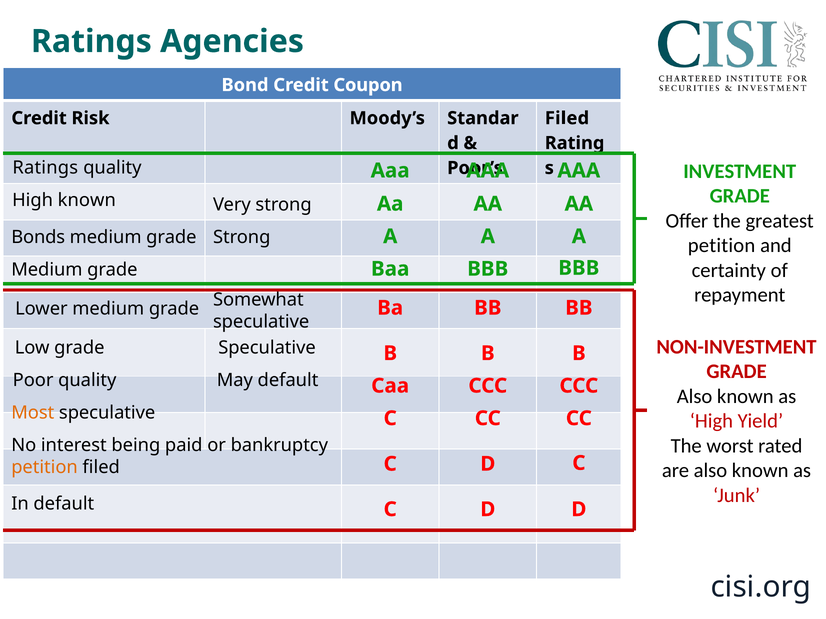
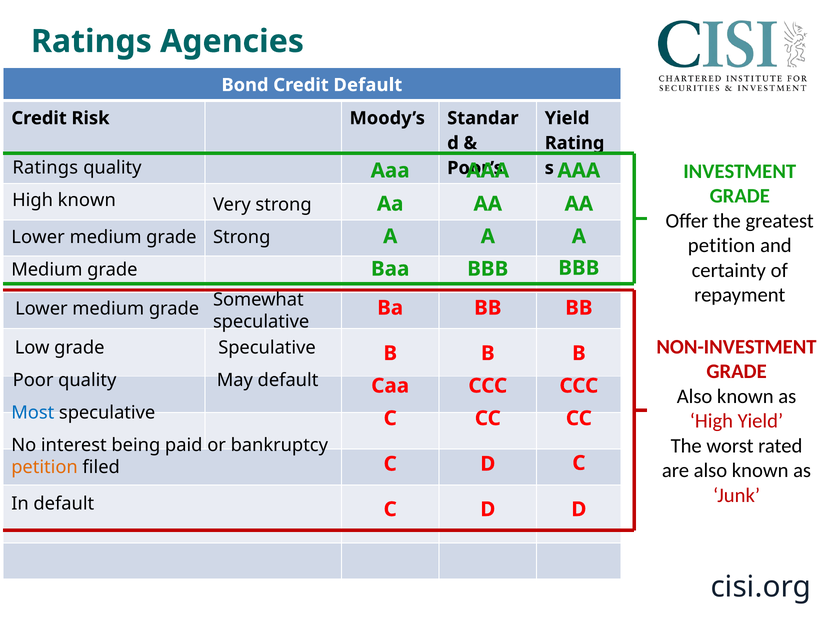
Credit Coupon: Coupon -> Default
Filed at (567, 118): Filed -> Yield
Bonds at (38, 238): Bonds -> Lower
Most colour: orange -> blue
